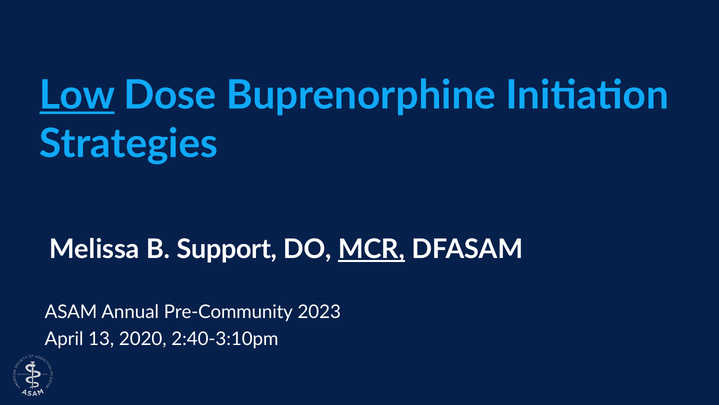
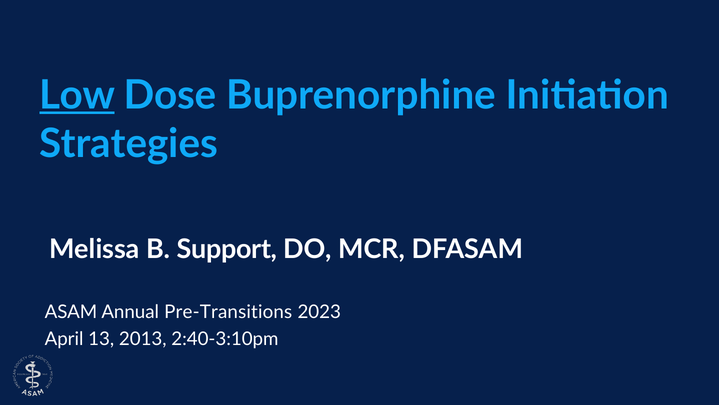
MCR underline: present -> none
Pre-Community: Pre-Community -> Pre-Transitions
2020: 2020 -> 2013
